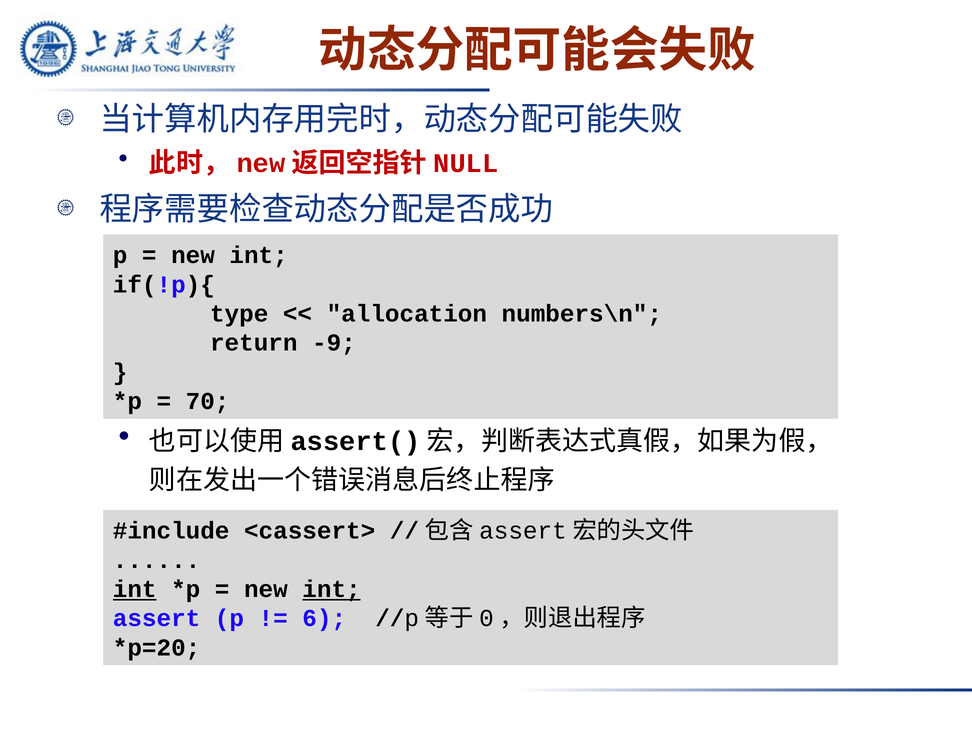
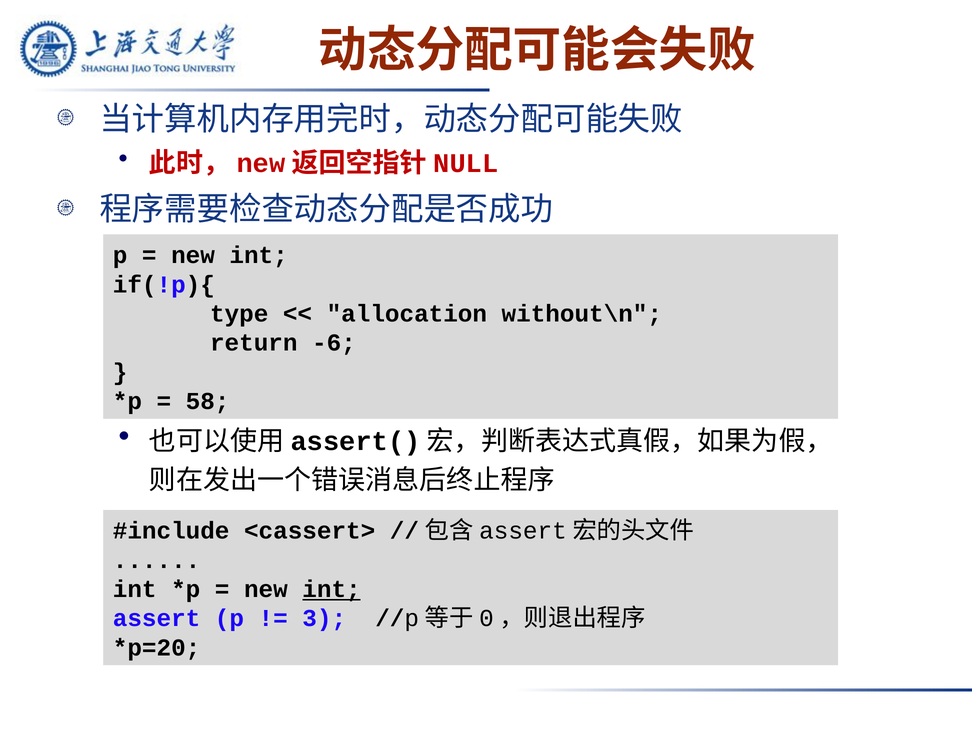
numbers\n: numbers\n -> without\n
-9: -9 -> -6
70: 70 -> 58
int at (135, 589) underline: present -> none
6: 6 -> 3
